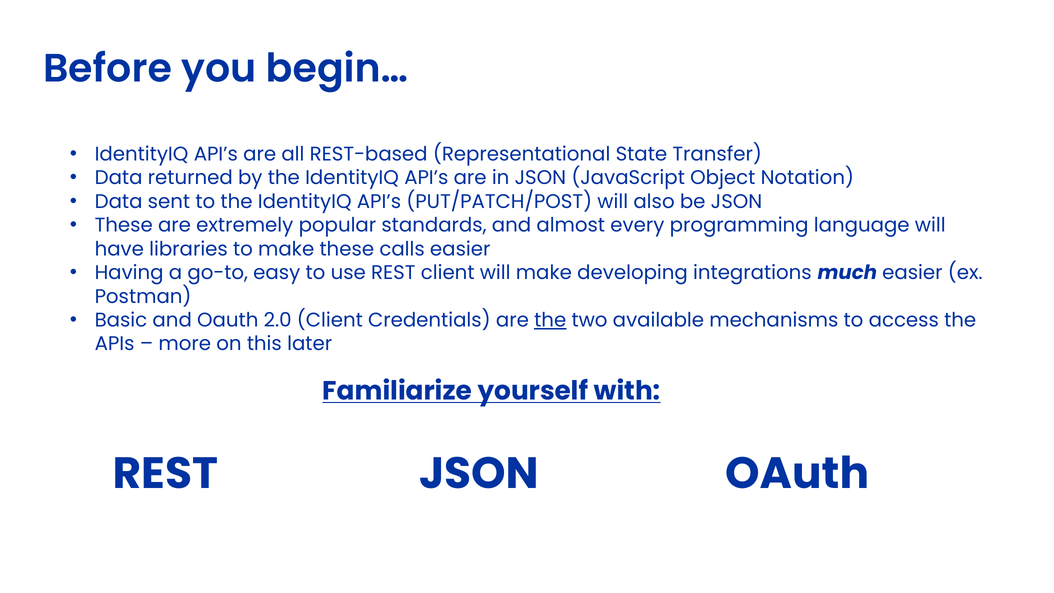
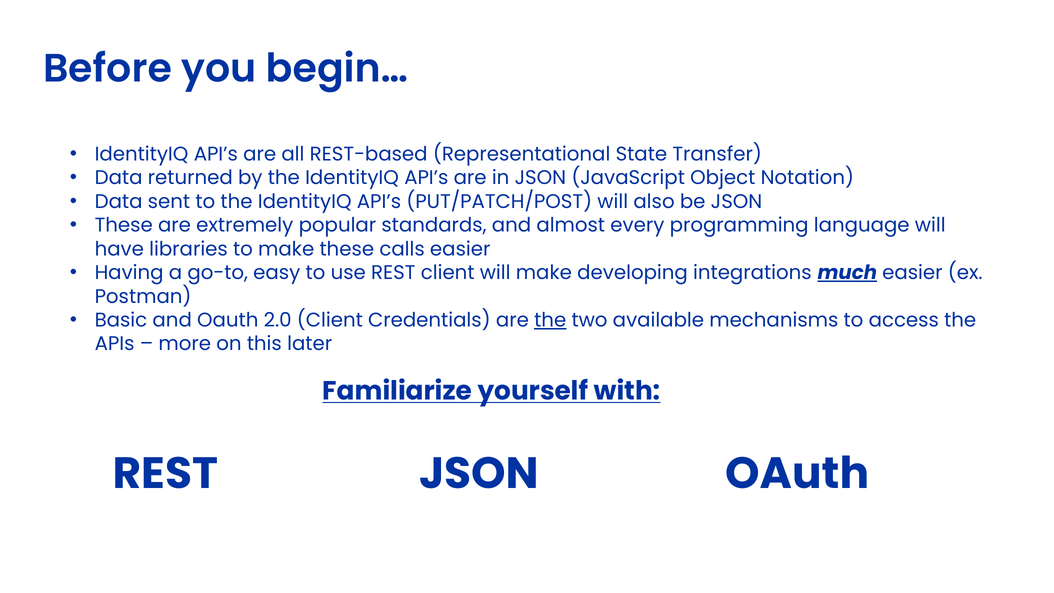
much underline: none -> present
